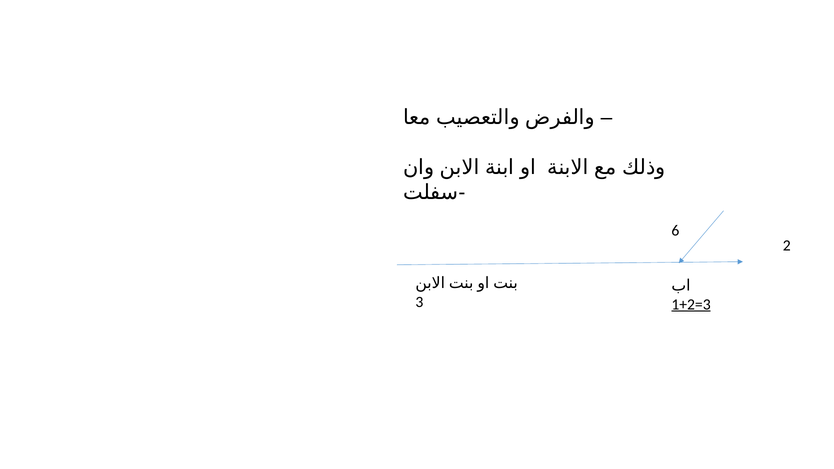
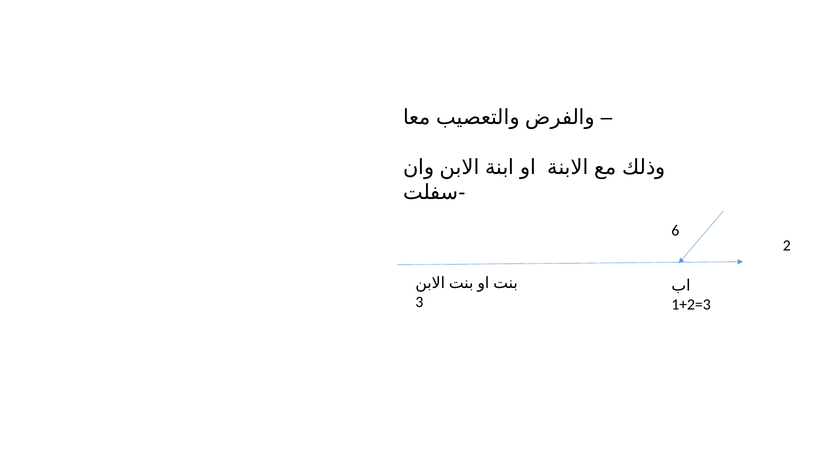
1+2=3 underline: present -> none
